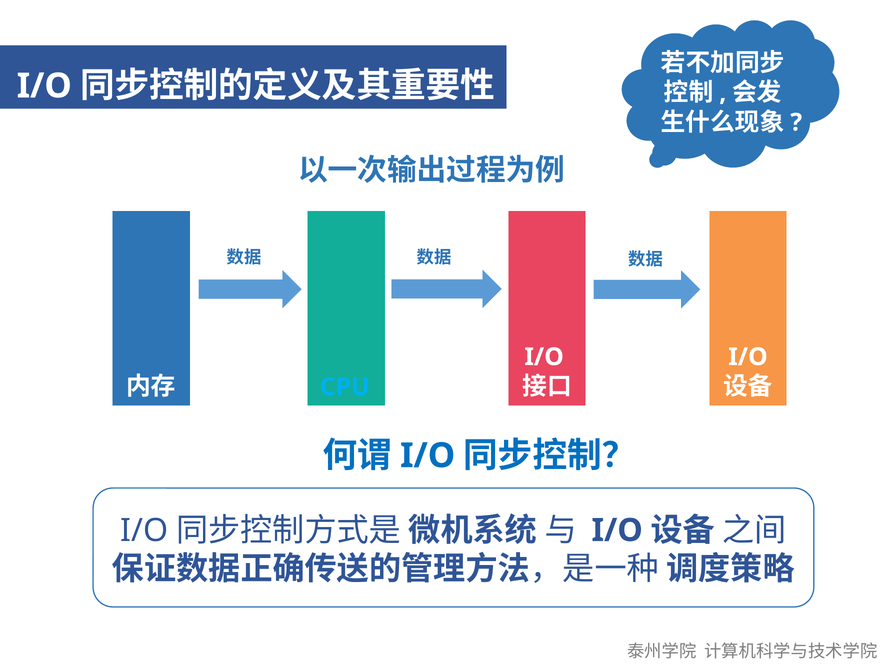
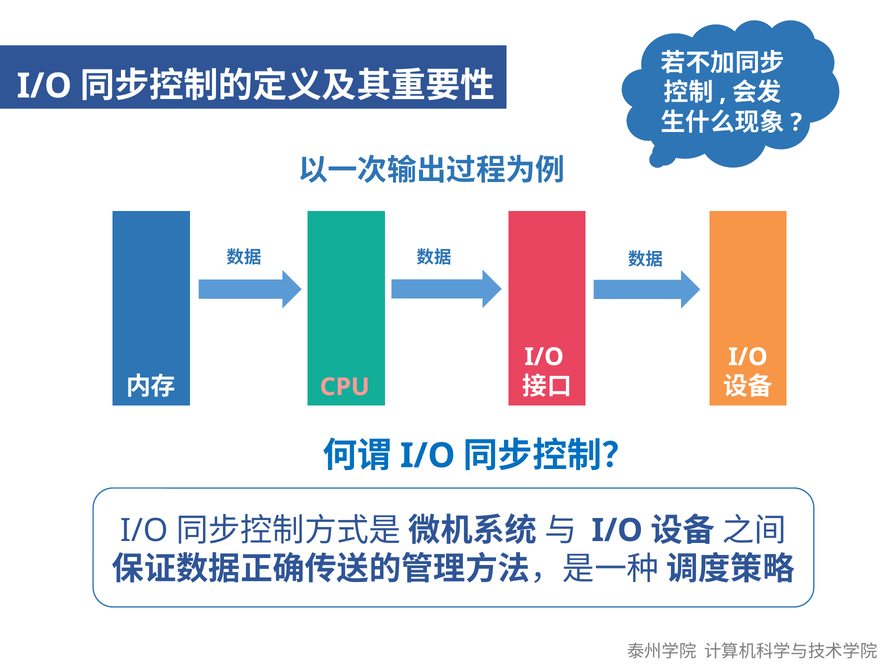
CPU colour: light blue -> pink
